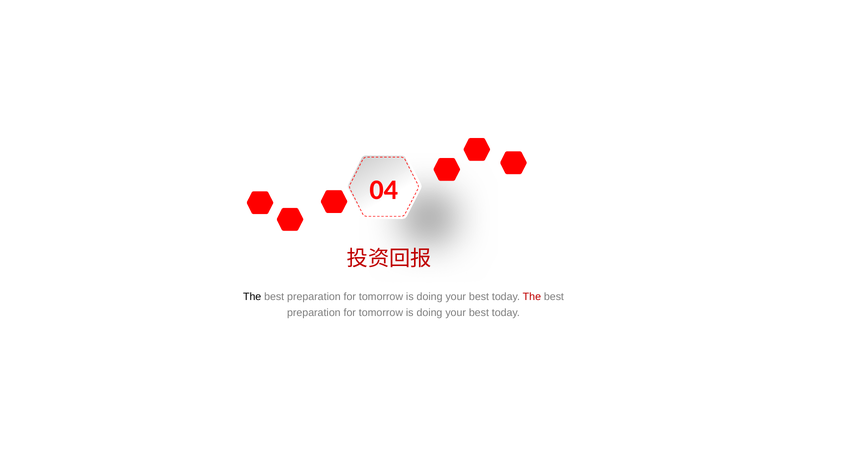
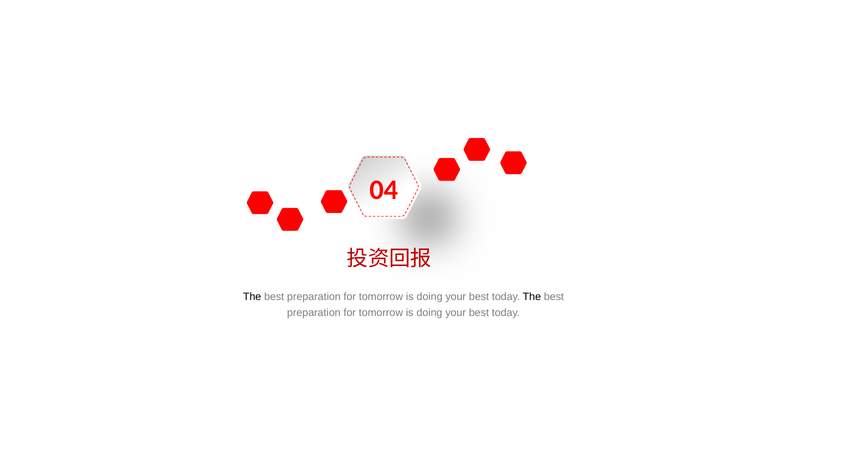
The at (532, 297) colour: red -> black
